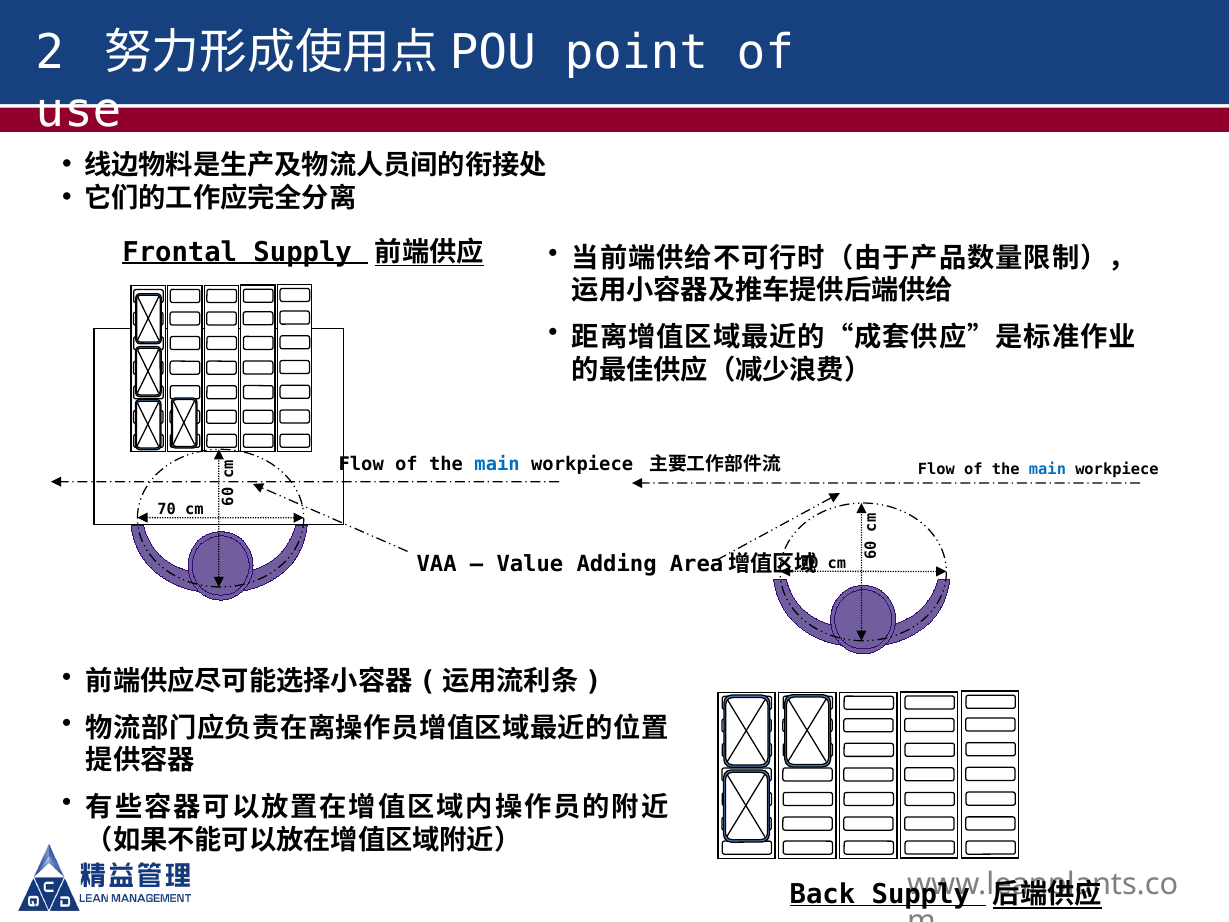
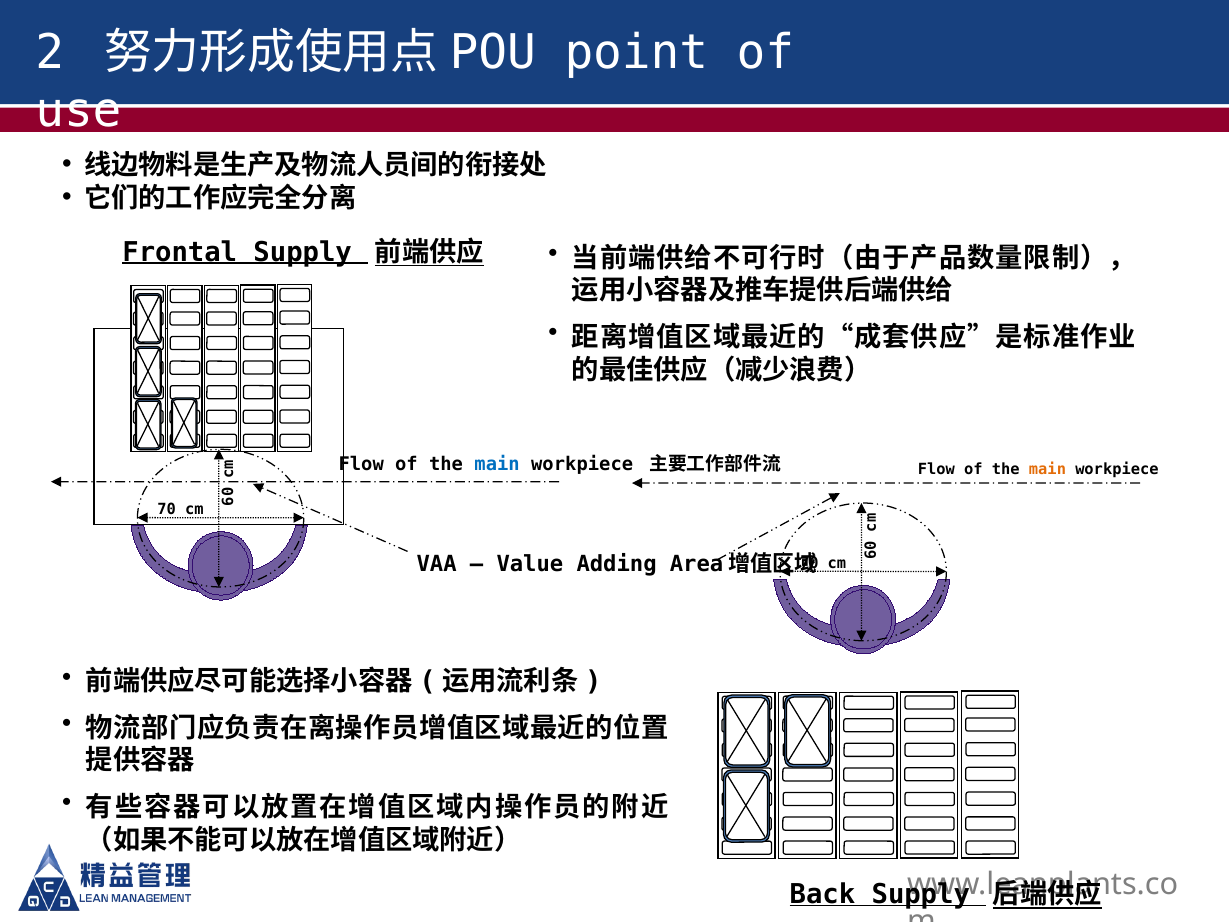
main at (1047, 469) colour: blue -> orange
